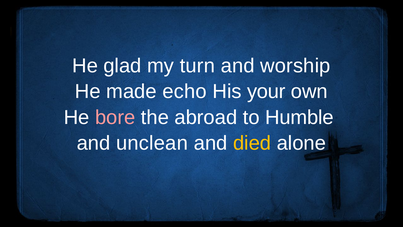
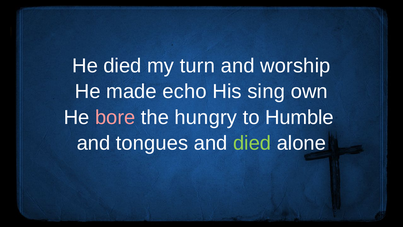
He glad: glad -> died
your: your -> sing
abroad: abroad -> hungry
unclean: unclean -> tongues
died at (252, 143) colour: yellow -> light green
